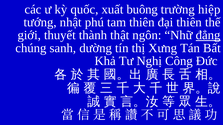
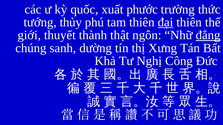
buông: buông -> phước
hiệp: hiệp -> thức
nhật: nhật -> thủy
đại underline: none -> present
